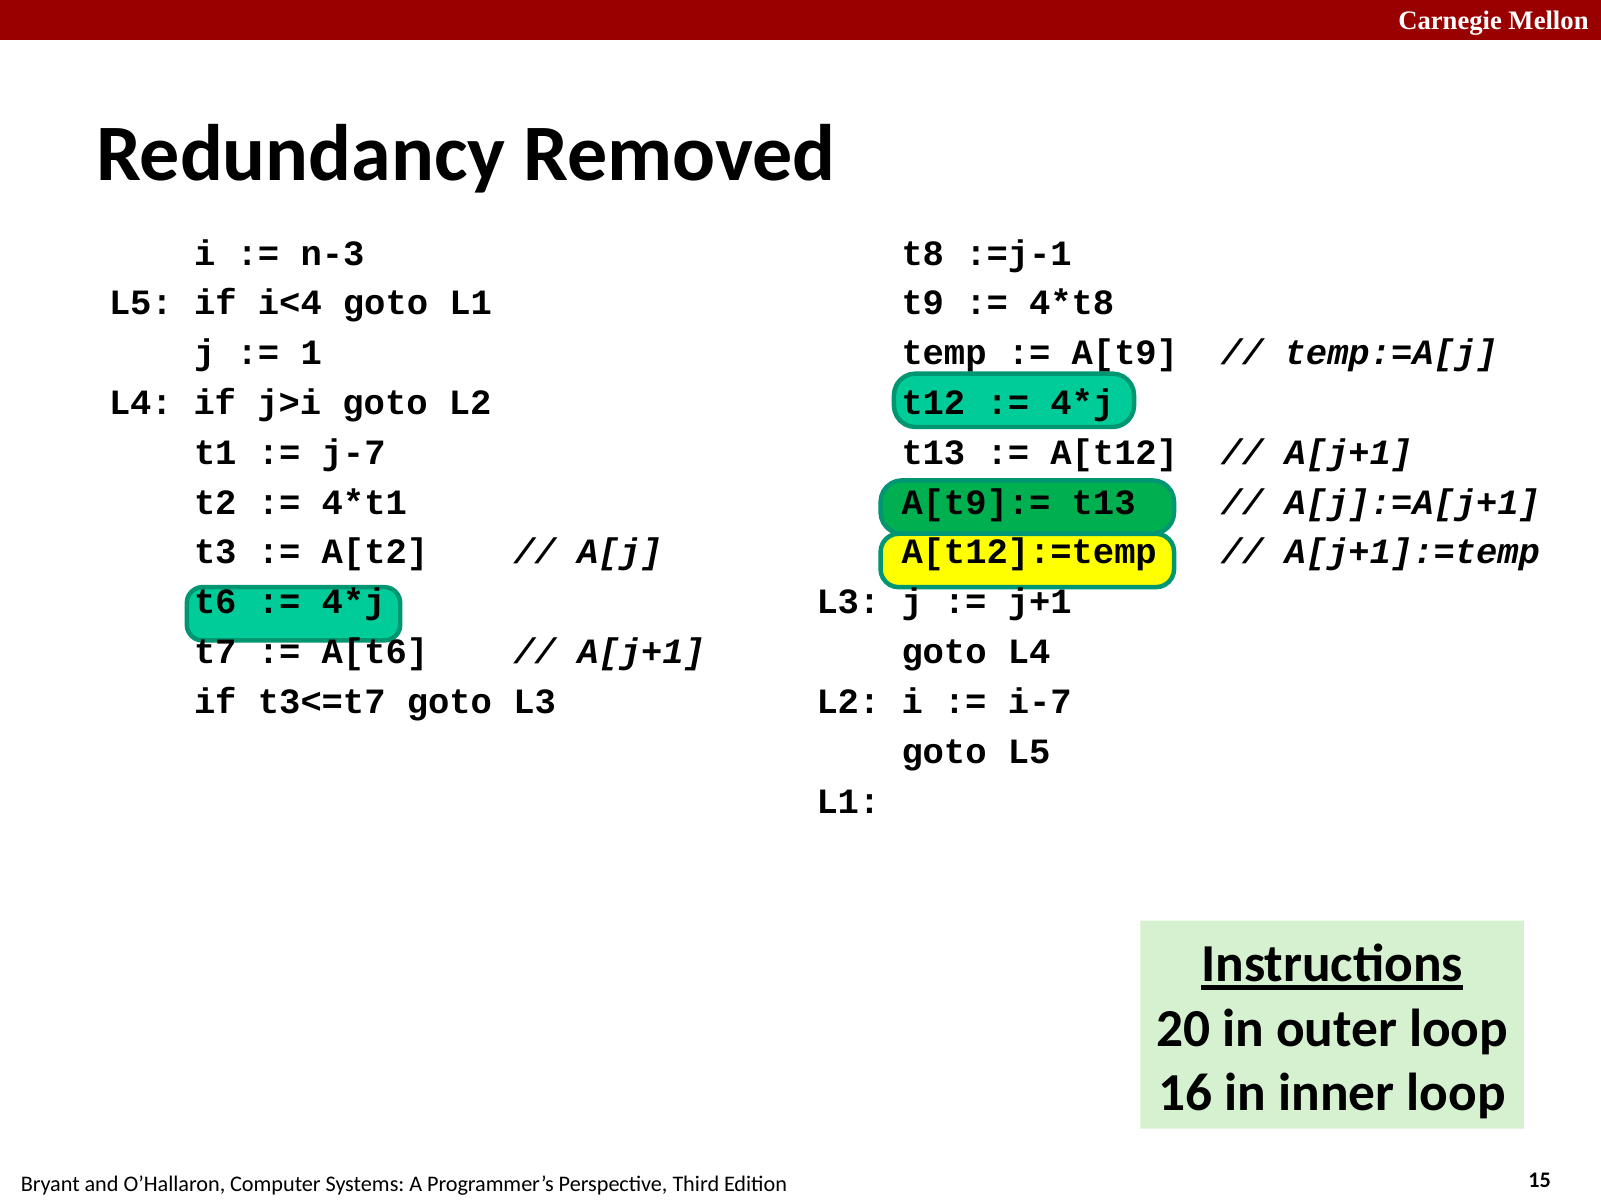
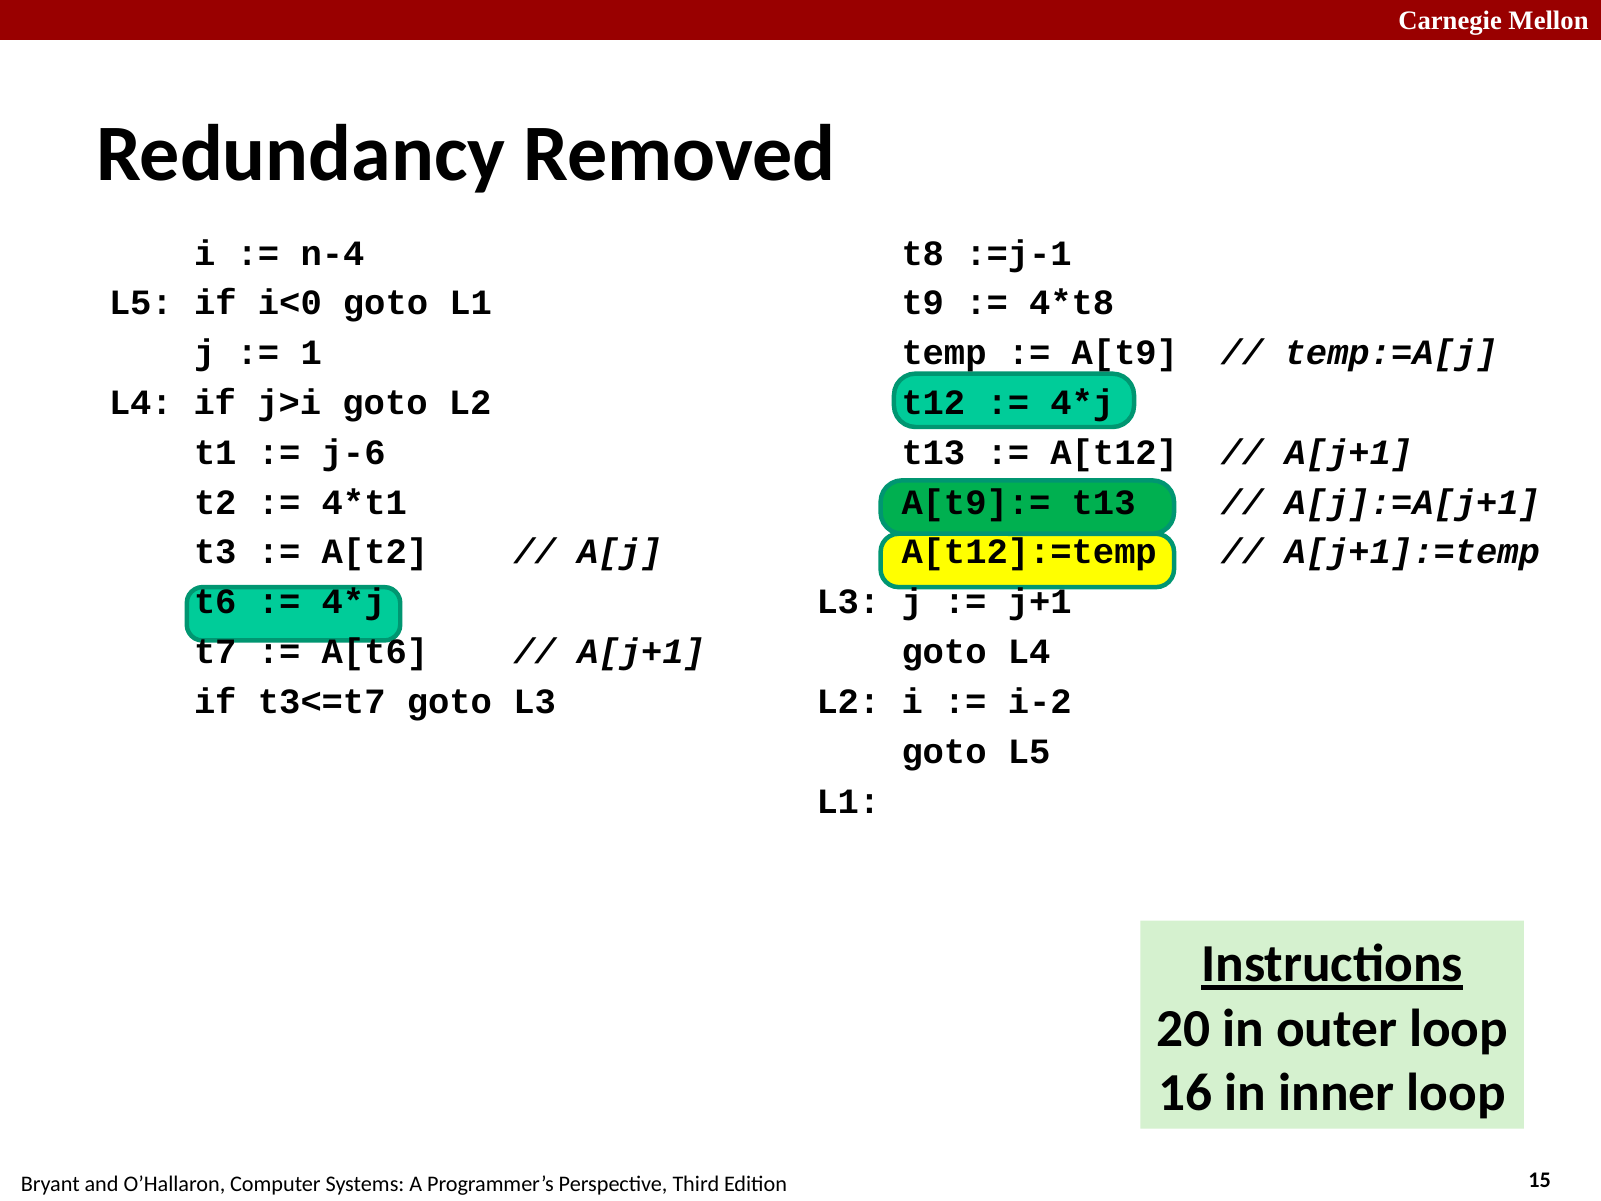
n-3: n-3 -> n-4
i<4: i<4 -> i<0
j-7: j-7 -> j-6
i-7: i-7 -> i-2
